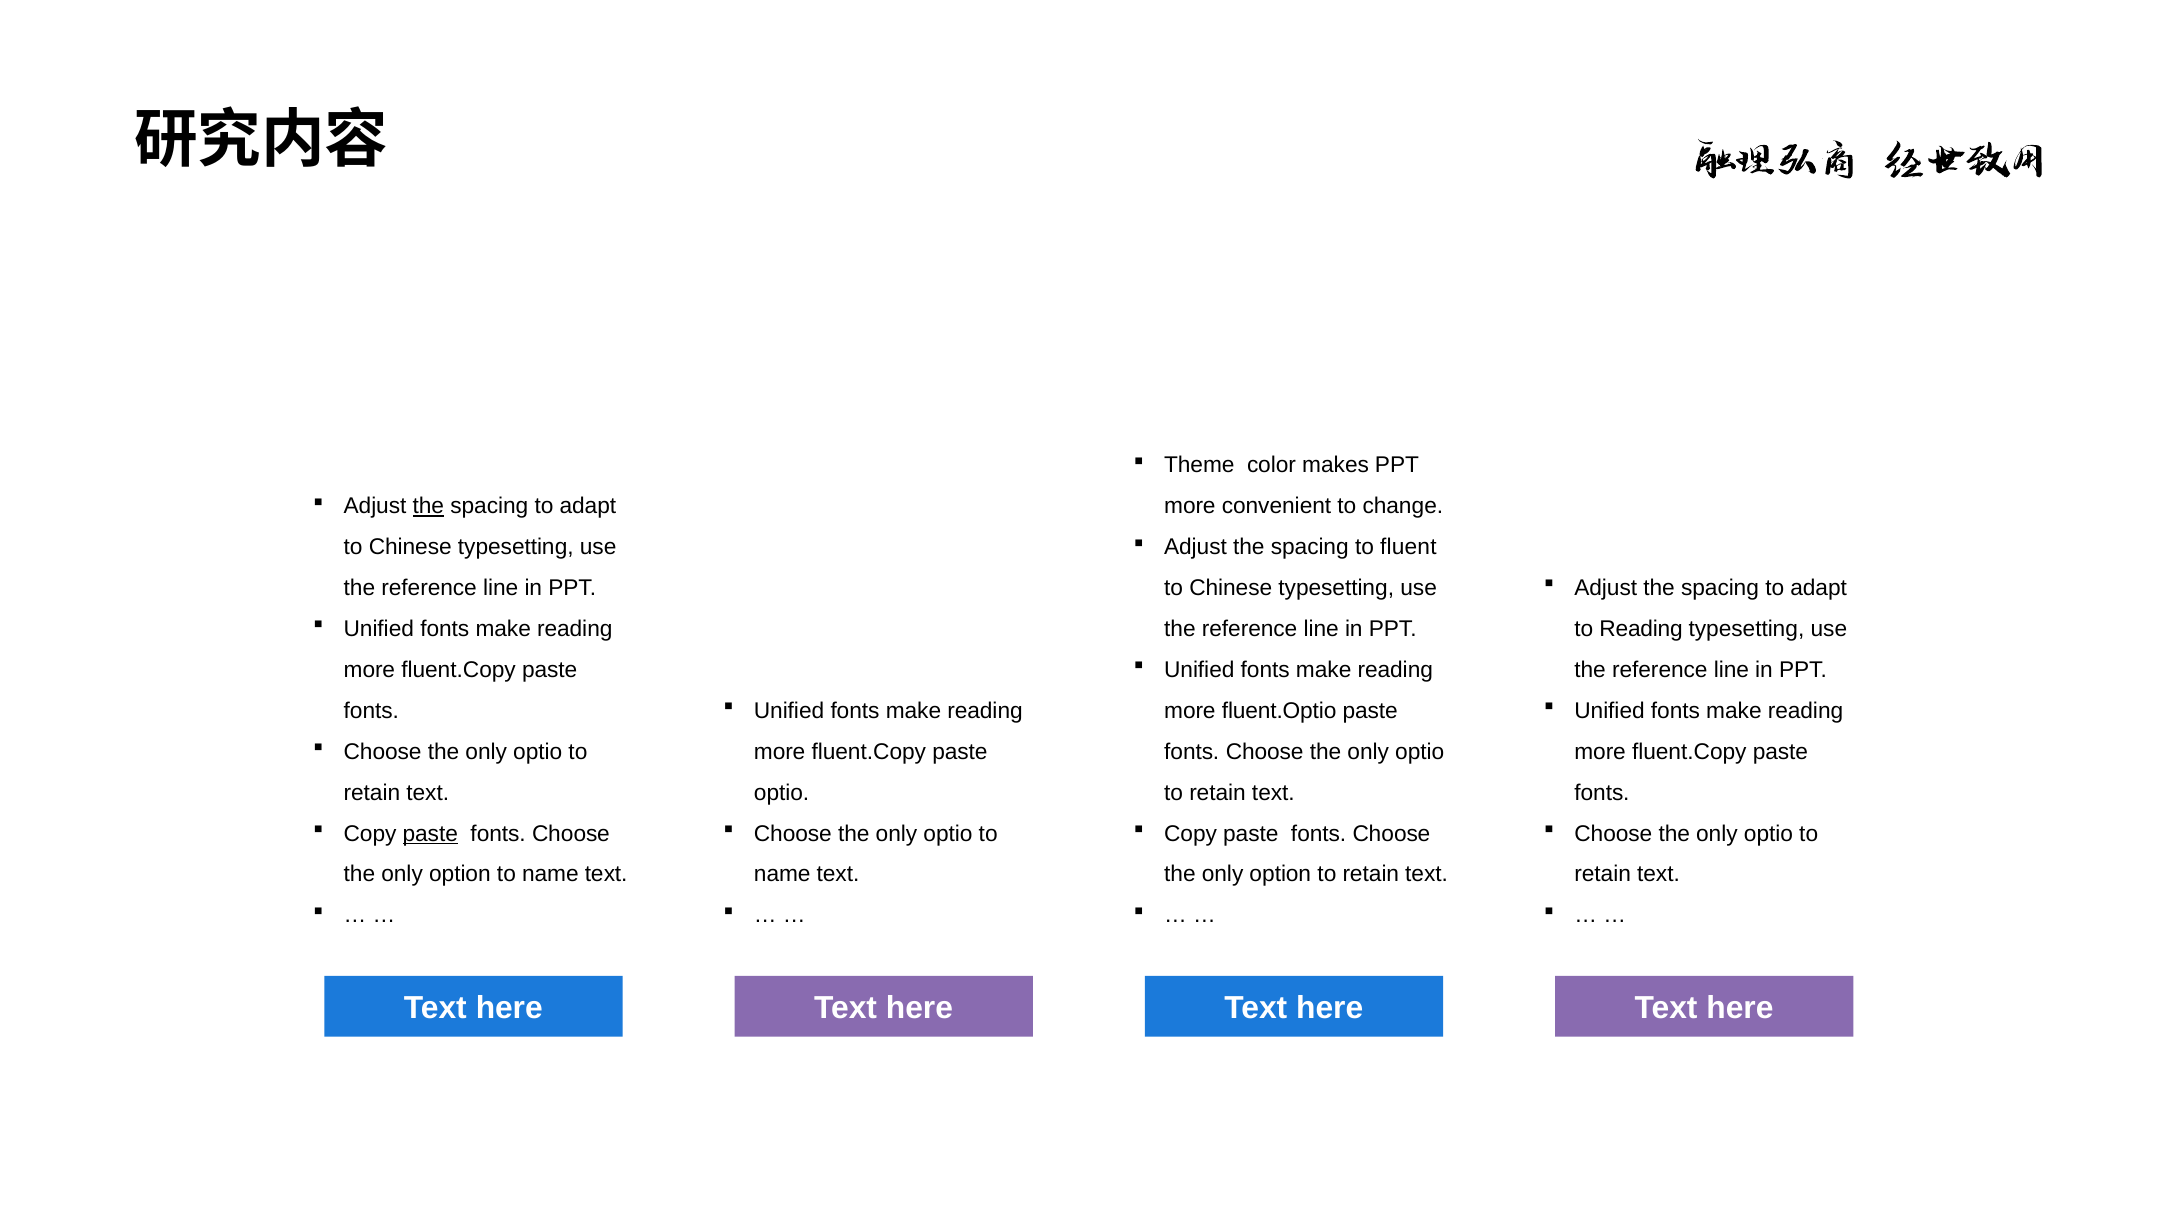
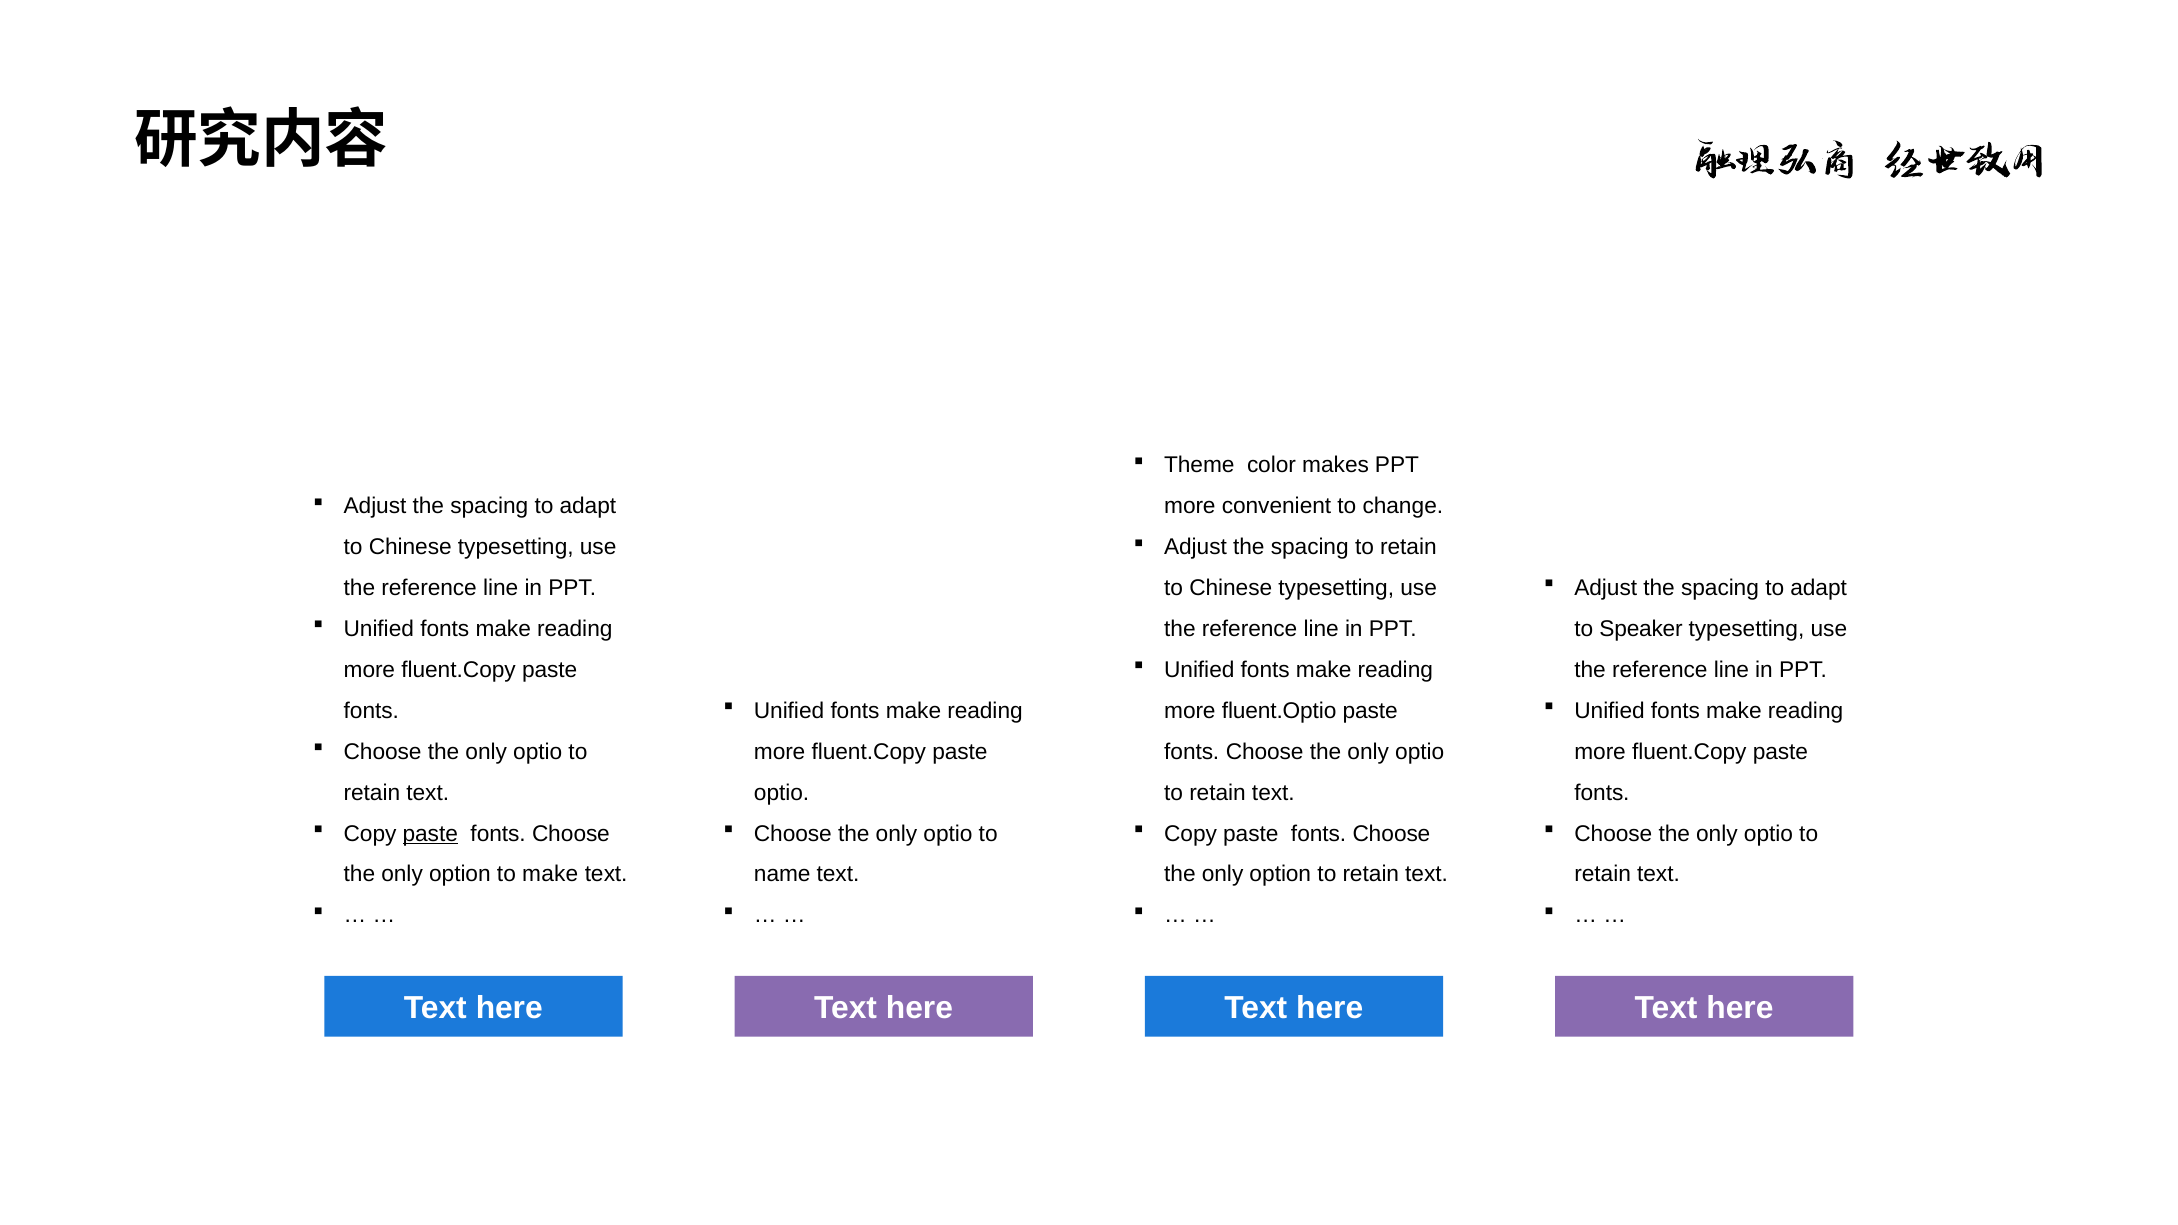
the at (428, 506) underline: present -> none
spacing to fluent: fluent -> retain
to Reading: Reading -> Speaker
option to name: name -> make
